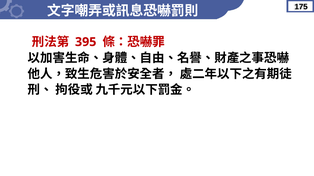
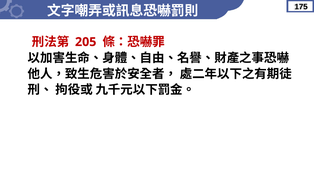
395: 395 -> 205
